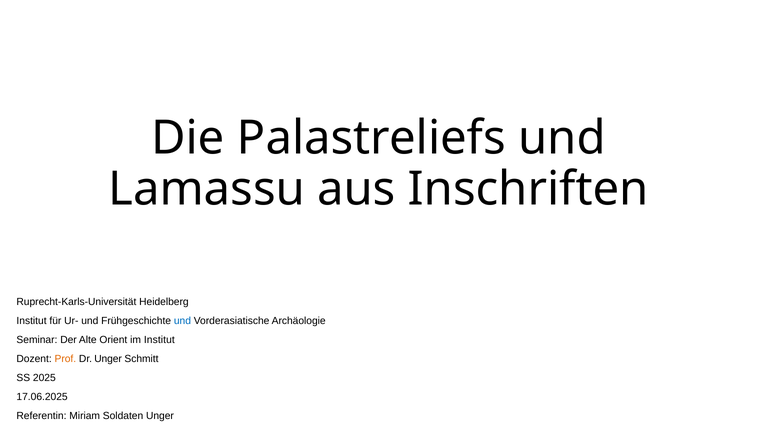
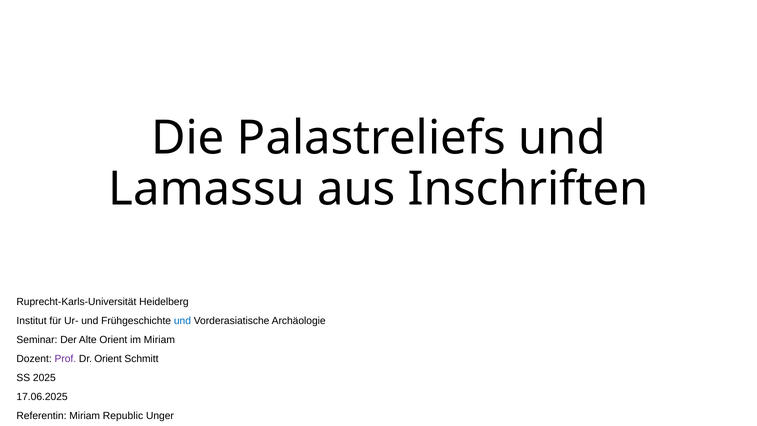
im Institut: Institut -> Miriam
Prof colour: orange -> purple
Dr Unger: Unger -> Orient
Soldaten: Soldaten -> Republic
